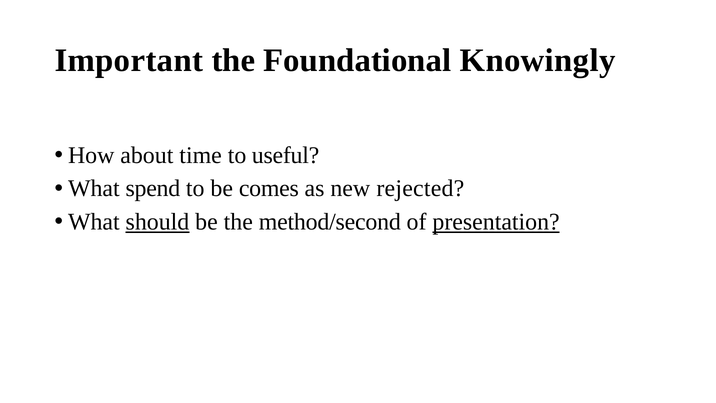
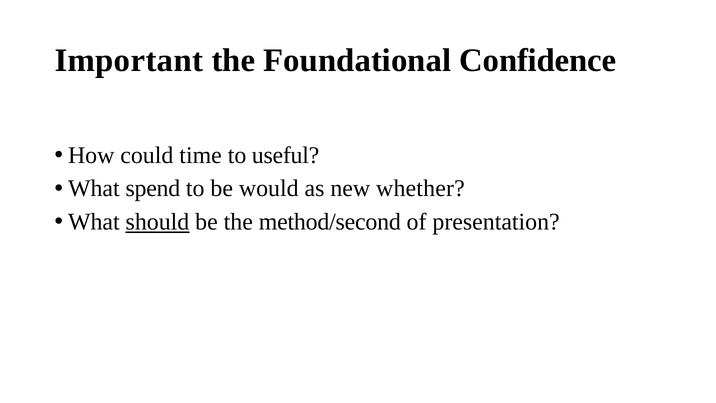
Knowingly: Knowingly -> Confidence
about: about -> could
comes: comes -> would
rejected: rejected -> whether
presentation underline: present -> none
